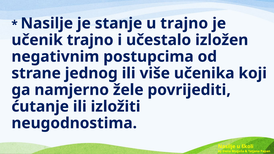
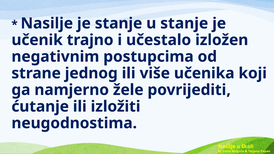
u trajno: trajno -> stanje
